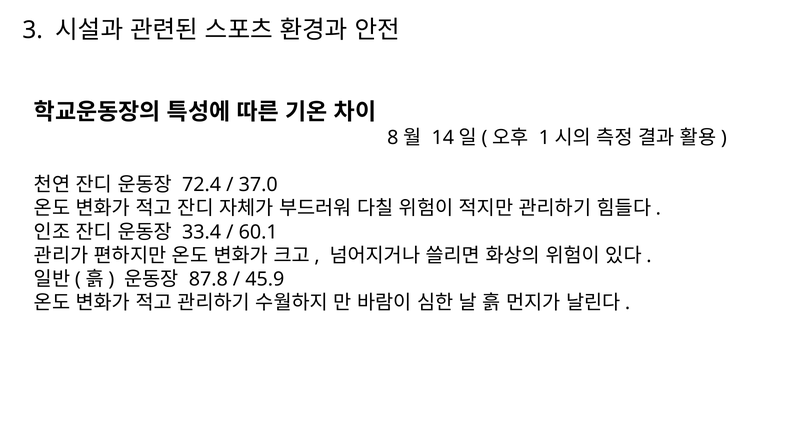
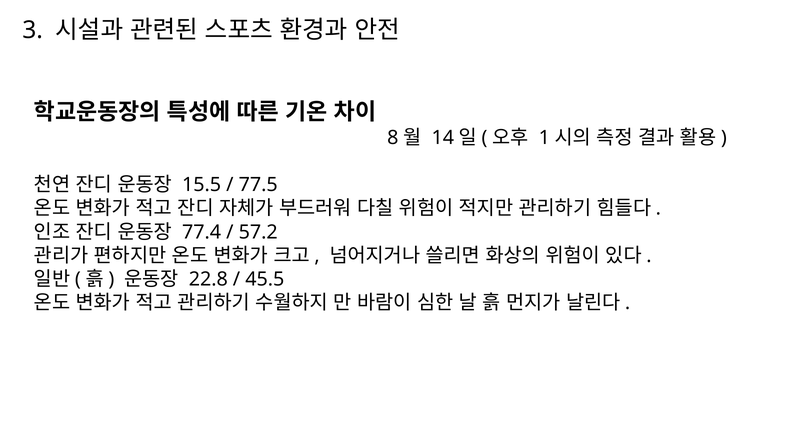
72.4: 72.4 -> 15.5
37.0: 37.0 -> 77.5
33.4: 33.4 -> 77.4
60.1: 60.1 -> 57.2
87.8: 87.8 -> 22.8
45.9: 45.9 -> 45.5
